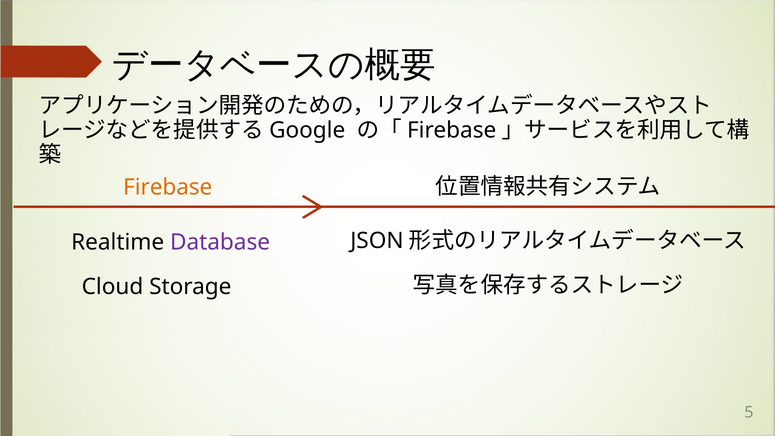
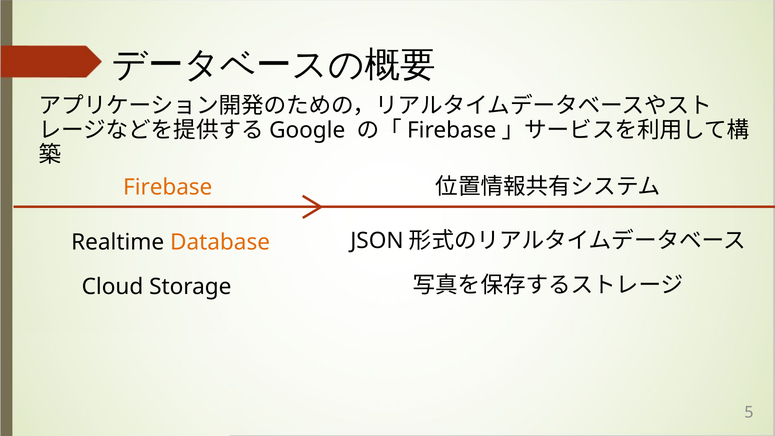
Database colour: purple -> orange
